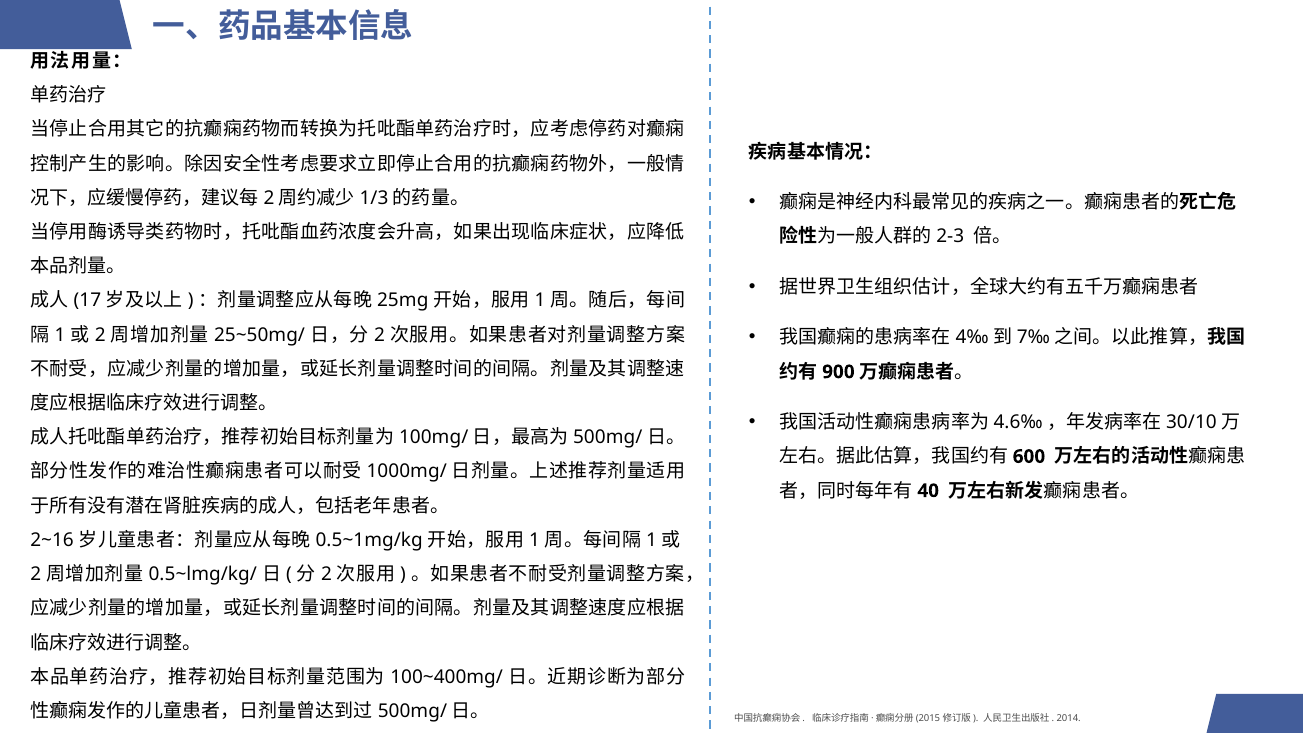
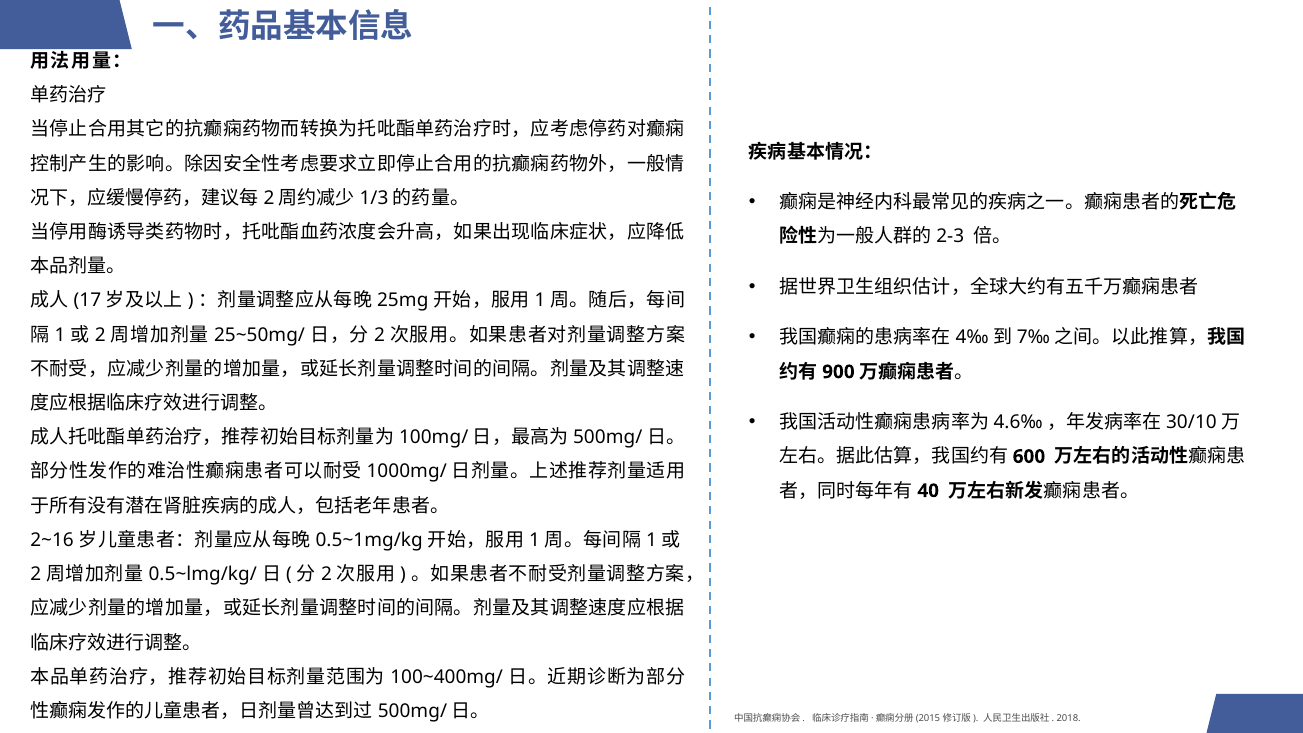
2014: 2014 -> 2018
